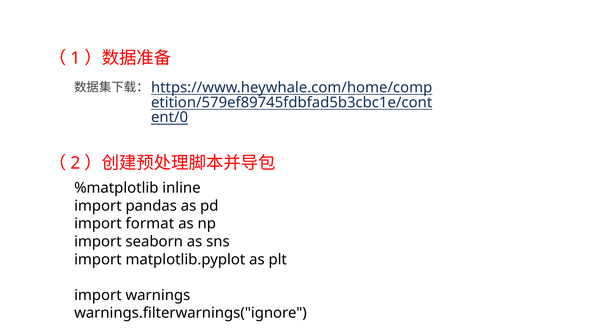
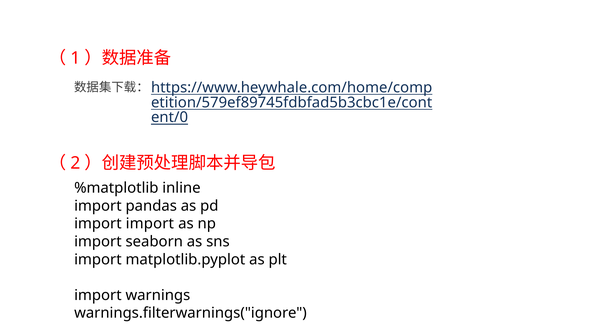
import format: format -> import
